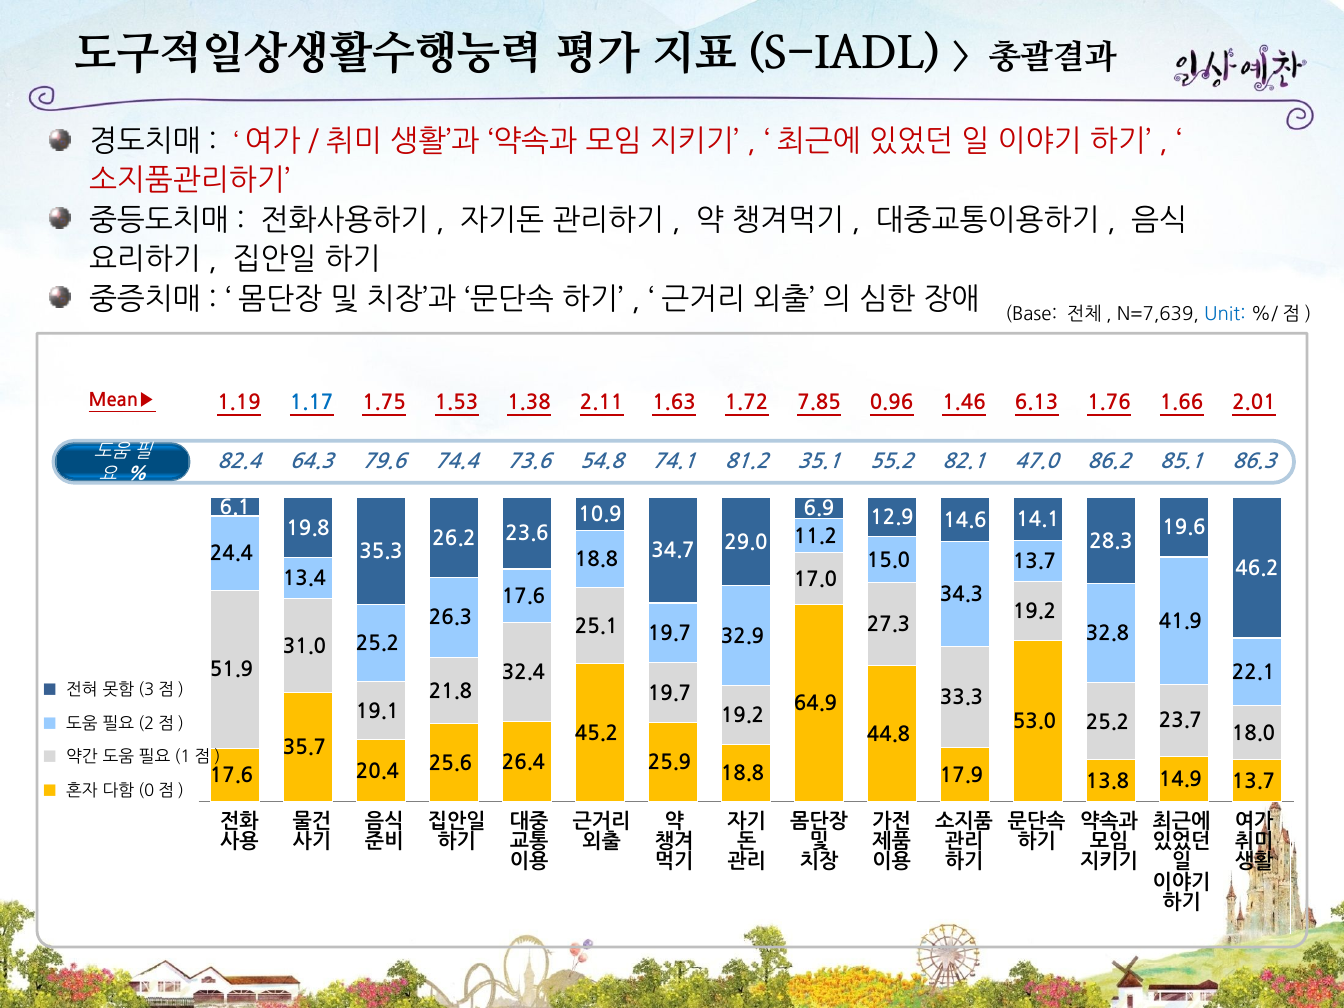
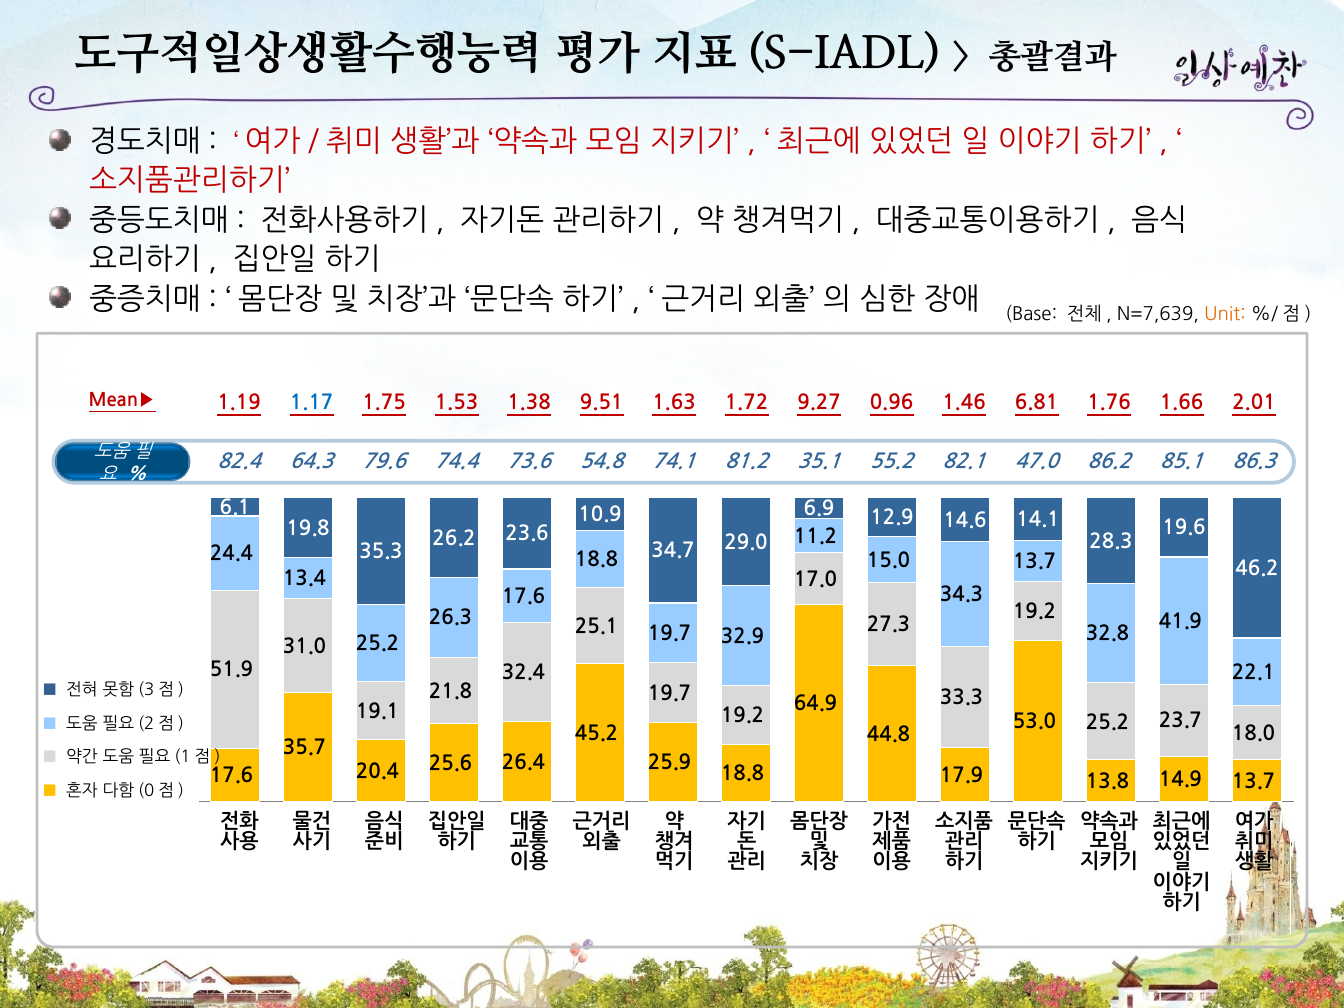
Unit colour: blue -> orange
2.11: 2.11 -> 9.51
7.85: 7.85 -> 9.27
6.13: 6.13 -> 6.81
